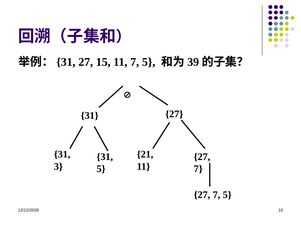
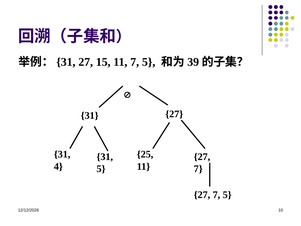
21: 21 -> 25
3: 3 -> 4
